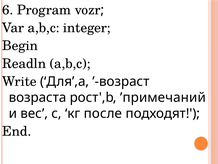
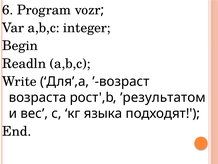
’примечаний: ’примечаний -> ’результатом
после: после -> языка
